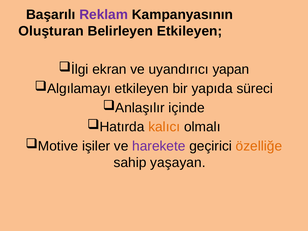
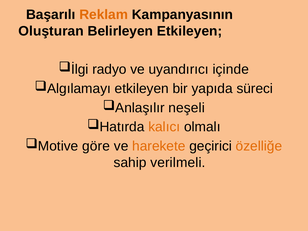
Reklam colour: purple -> orange
ekran: ekran -> radyo
yapan: yapan -> içinde
içinde: içinde -> neşeli
işiler: işiler -> göre
harekete colour: purple -> orange
yaşayan: yaşayan -> verilmeli
